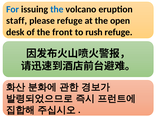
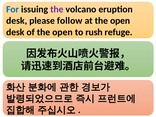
the at (57, 9) colour: blue -> purple
staff at (17, 21): staff -> desk
please refuge: refuge -> follow
of the front: front -> open
